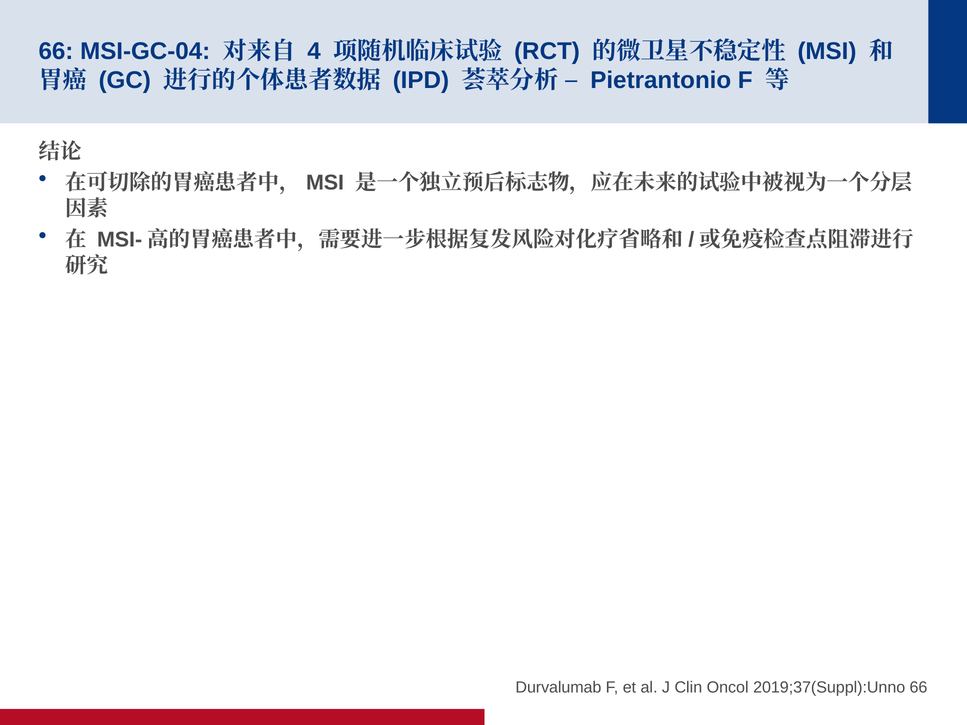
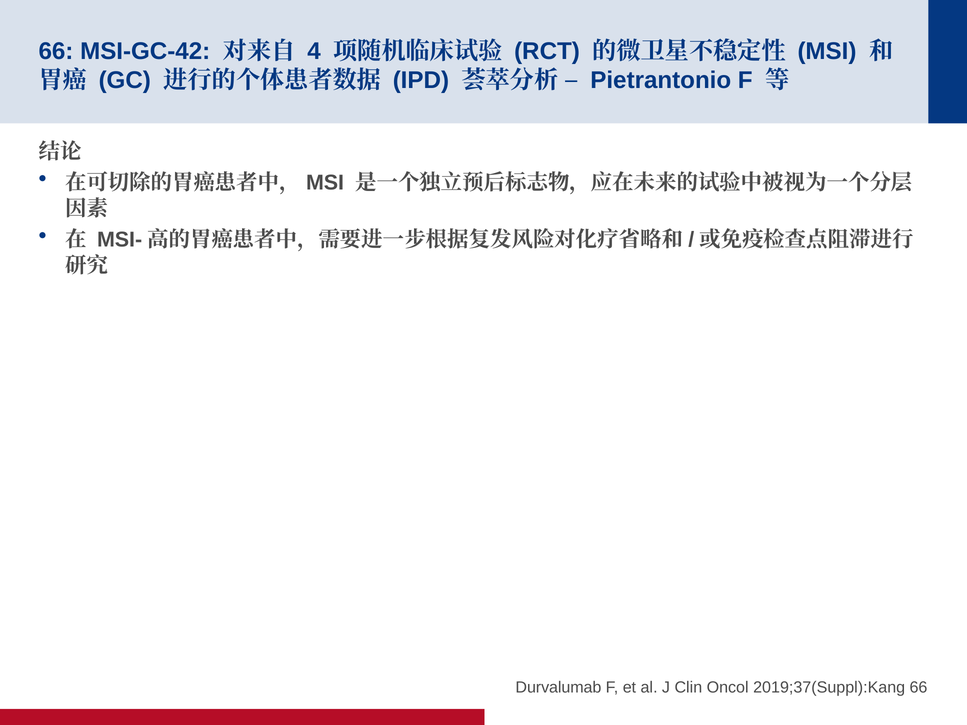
MSI-GC-04: MSI-GC-04 -> MSI-GC-42
2019;37(Suppl):Unno: 2019;37(Suppl):Unno -> 2019;37(Suppl):Kang
